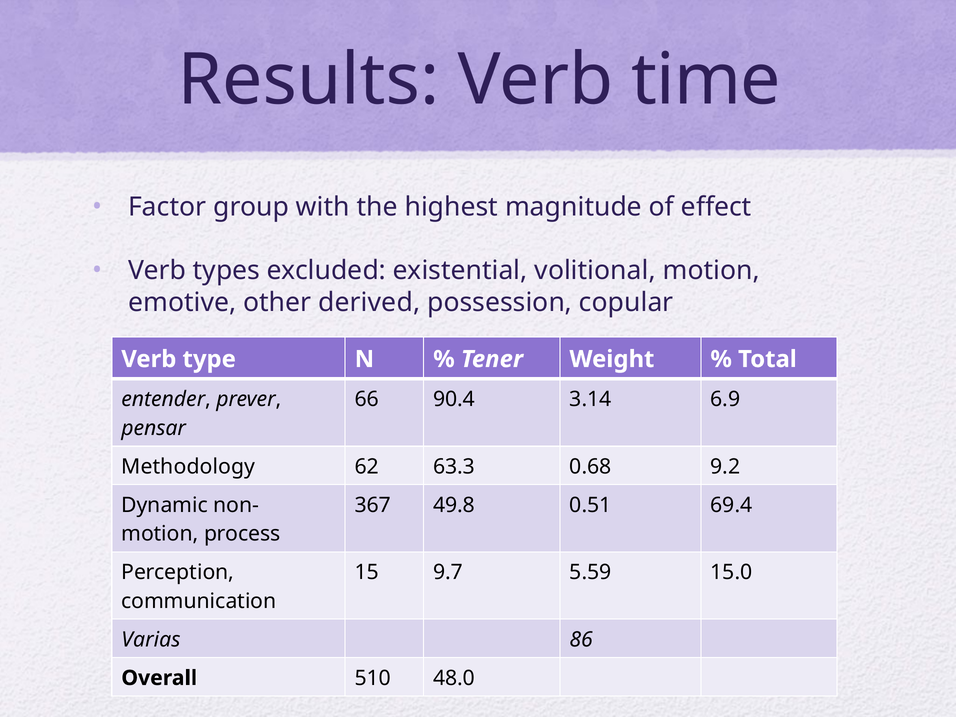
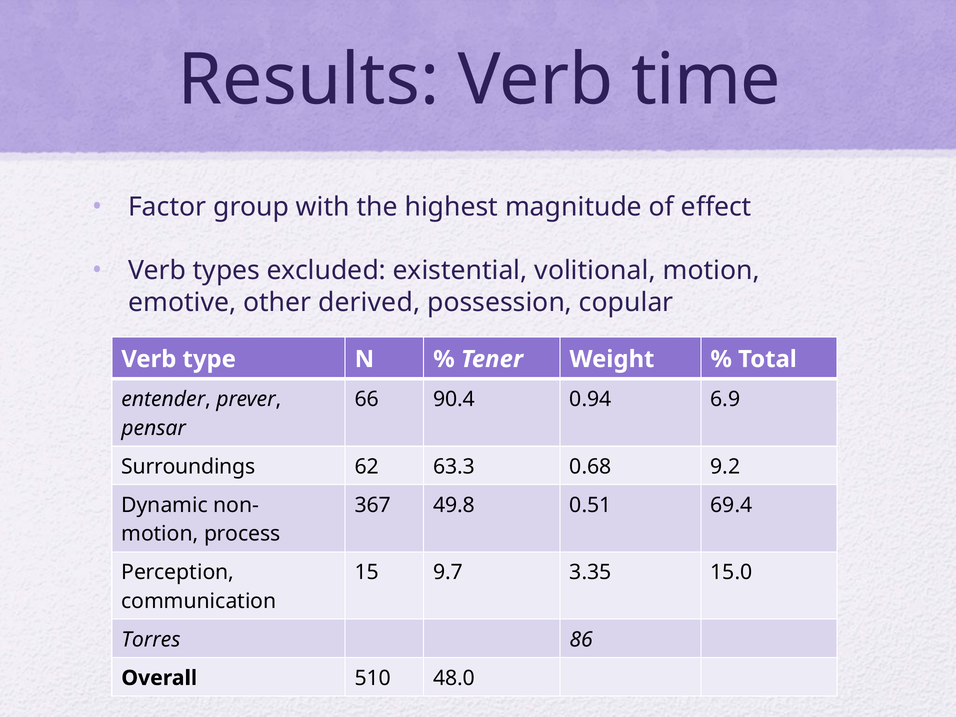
3.14: 3.14 -> 0.94
Methodology: Methodology -> Surroundings
5.59: 5.59 -> 3.35
Varias: Varias -> Torres
